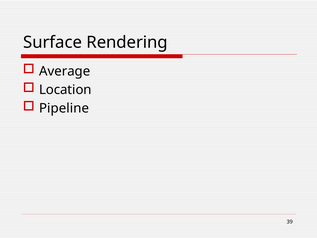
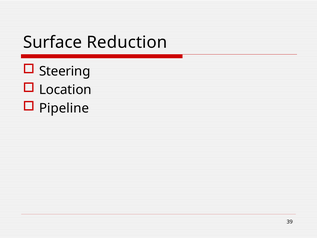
Rendering: Rendering -> Reduction
Average: Average -> Steering
